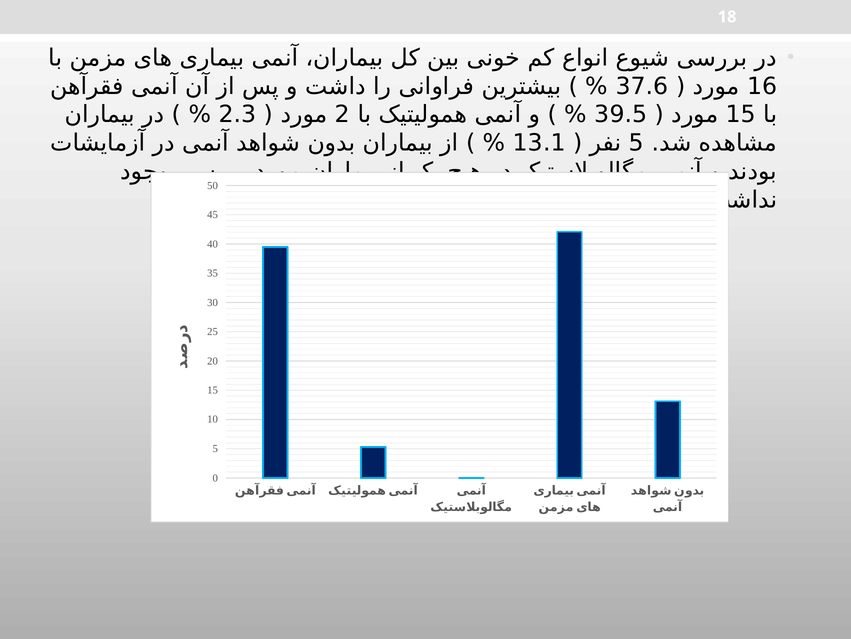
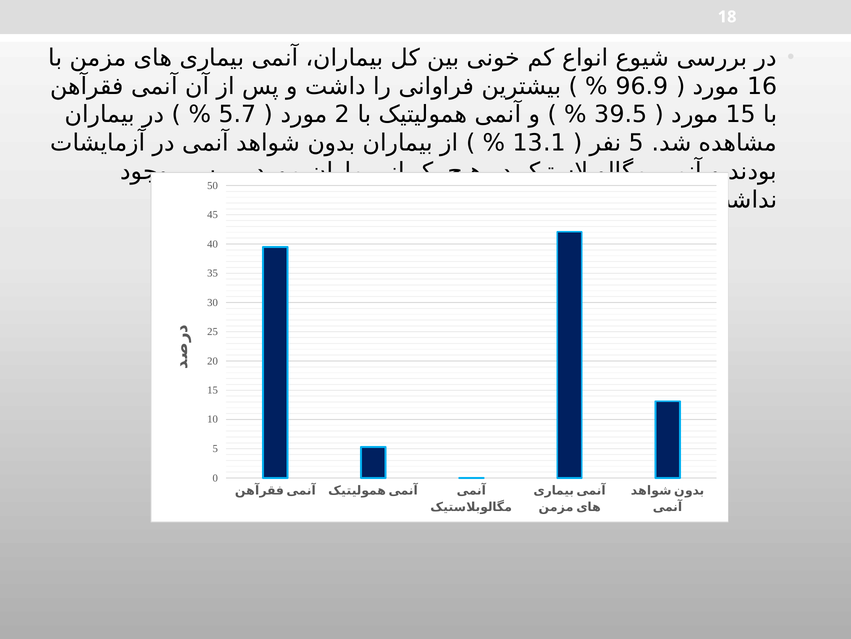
37.6: 37.6 -> 96.9
2.3: 2.3 -> 5.7
